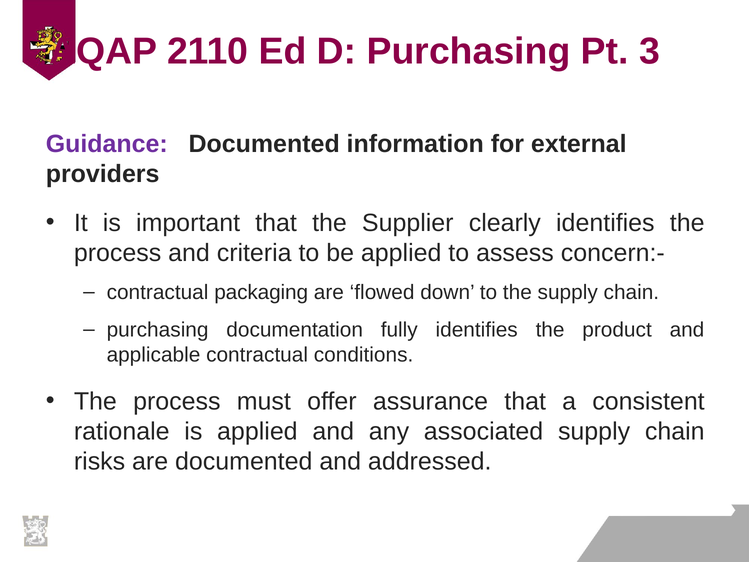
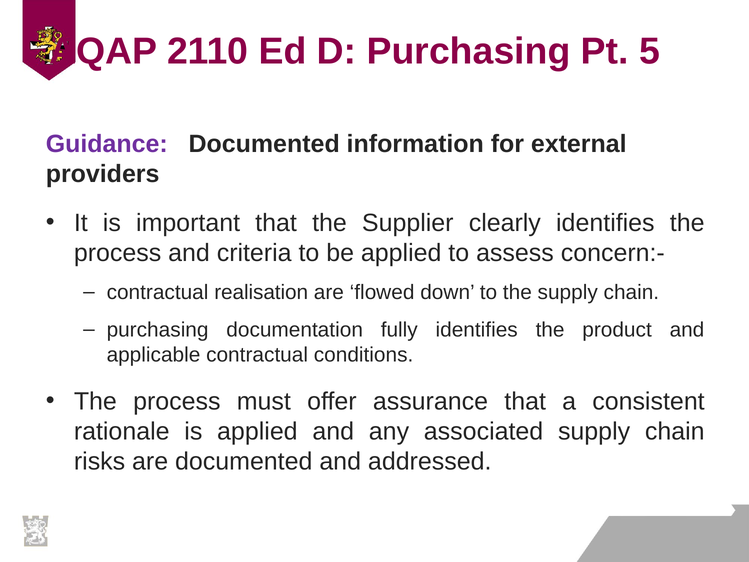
3: 3 -> 5
packaging: packaging -> realisation
